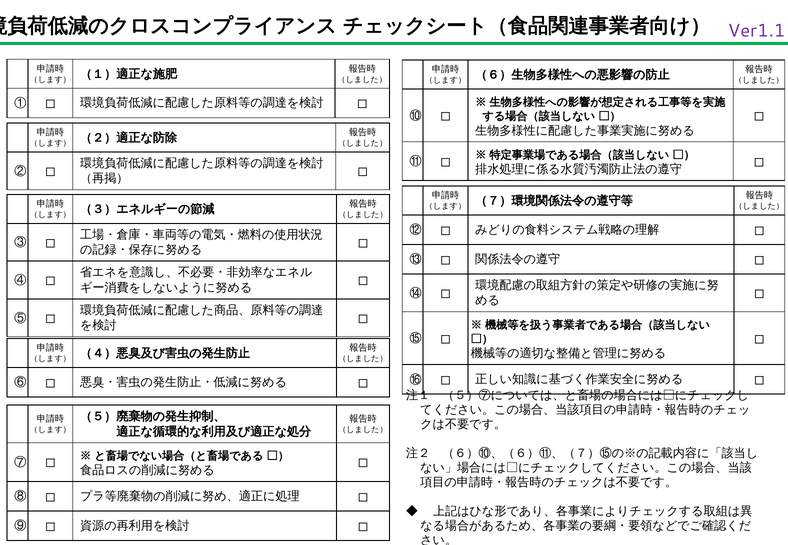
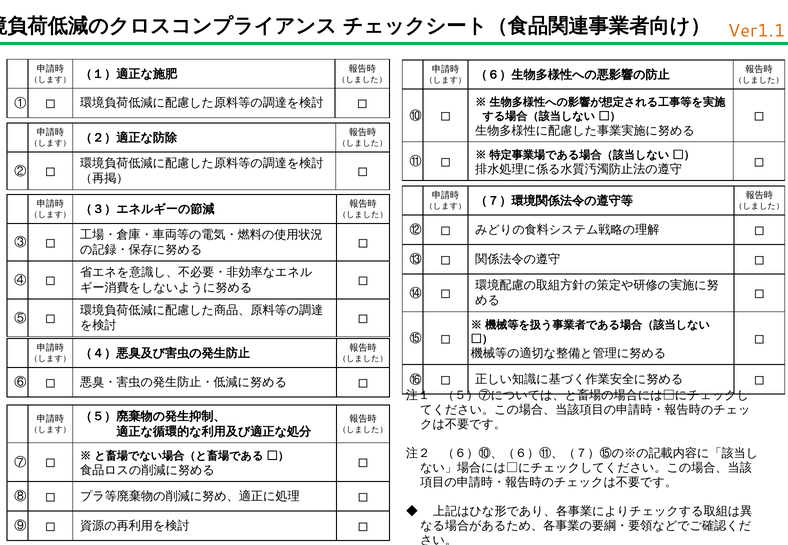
Ver1.1 colour: purple -> orange
